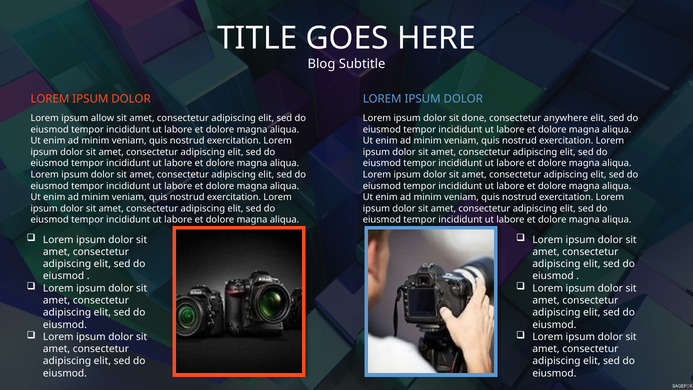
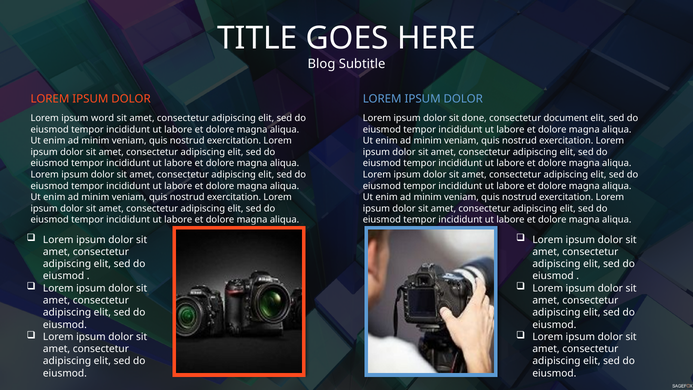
allow: allow -> word
anywhere: anywhere -> document
